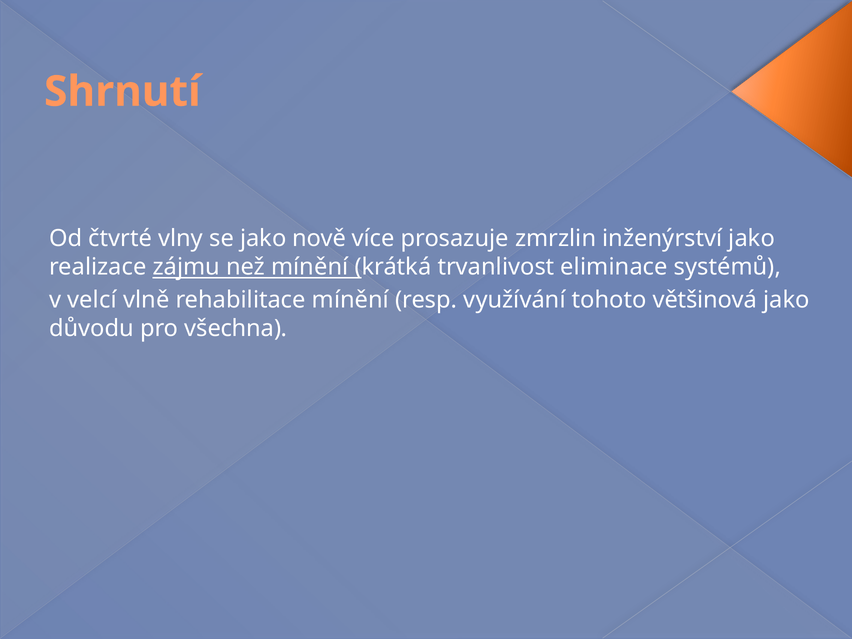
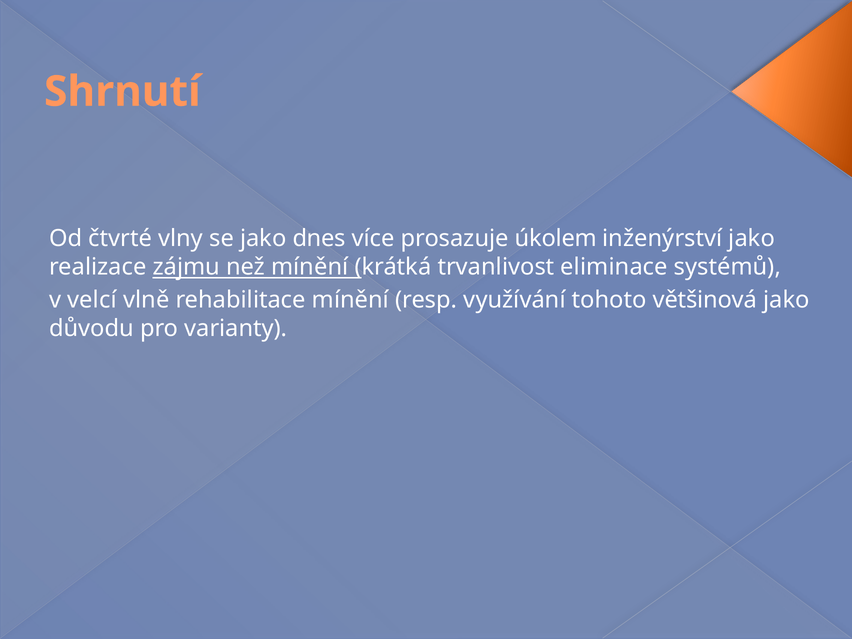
nově: nově -> dnes
zmrzlin: zmrzlin -> úkolem
všechna: všechna -> varianty
